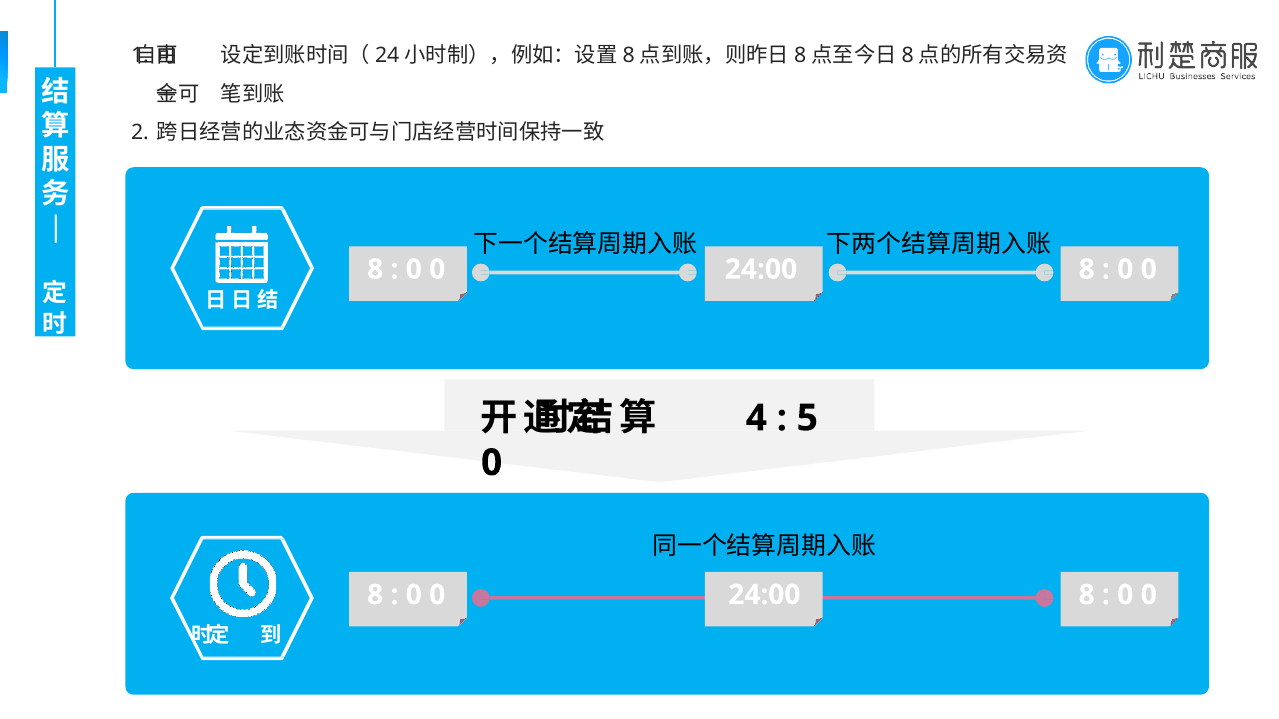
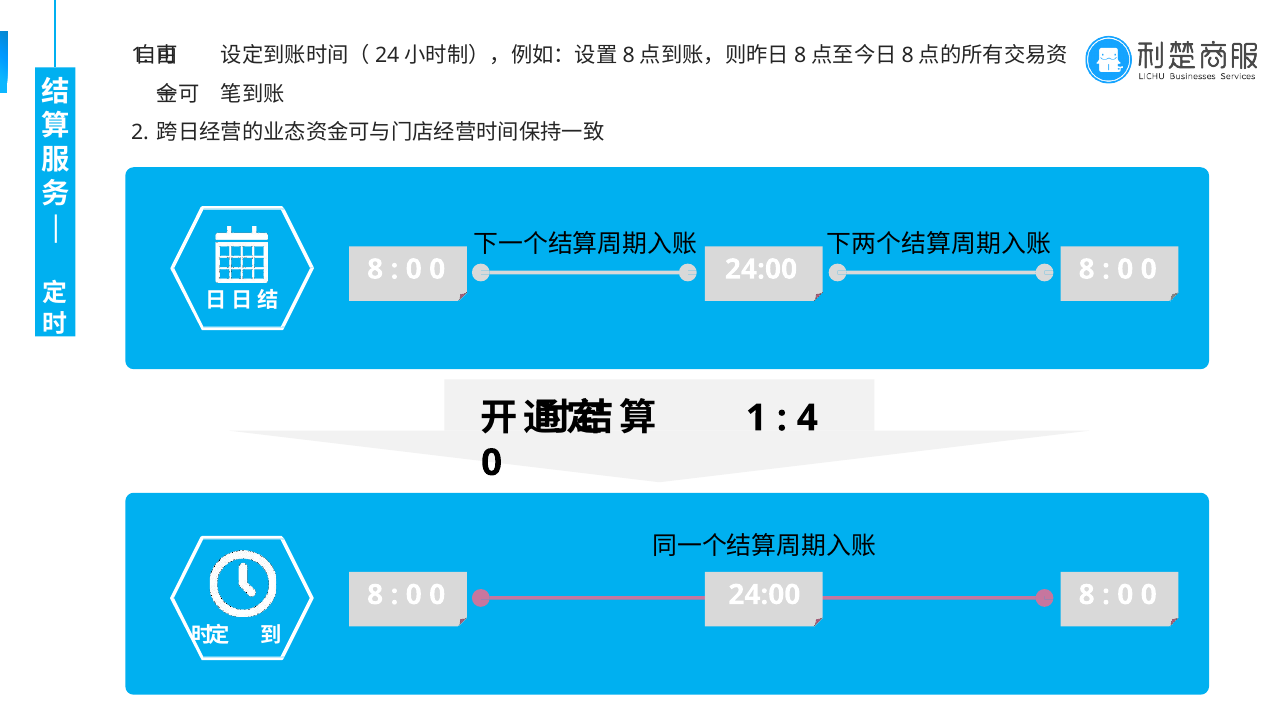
4 at (756, 418): 4 -> 1
5: 5 -> 4
